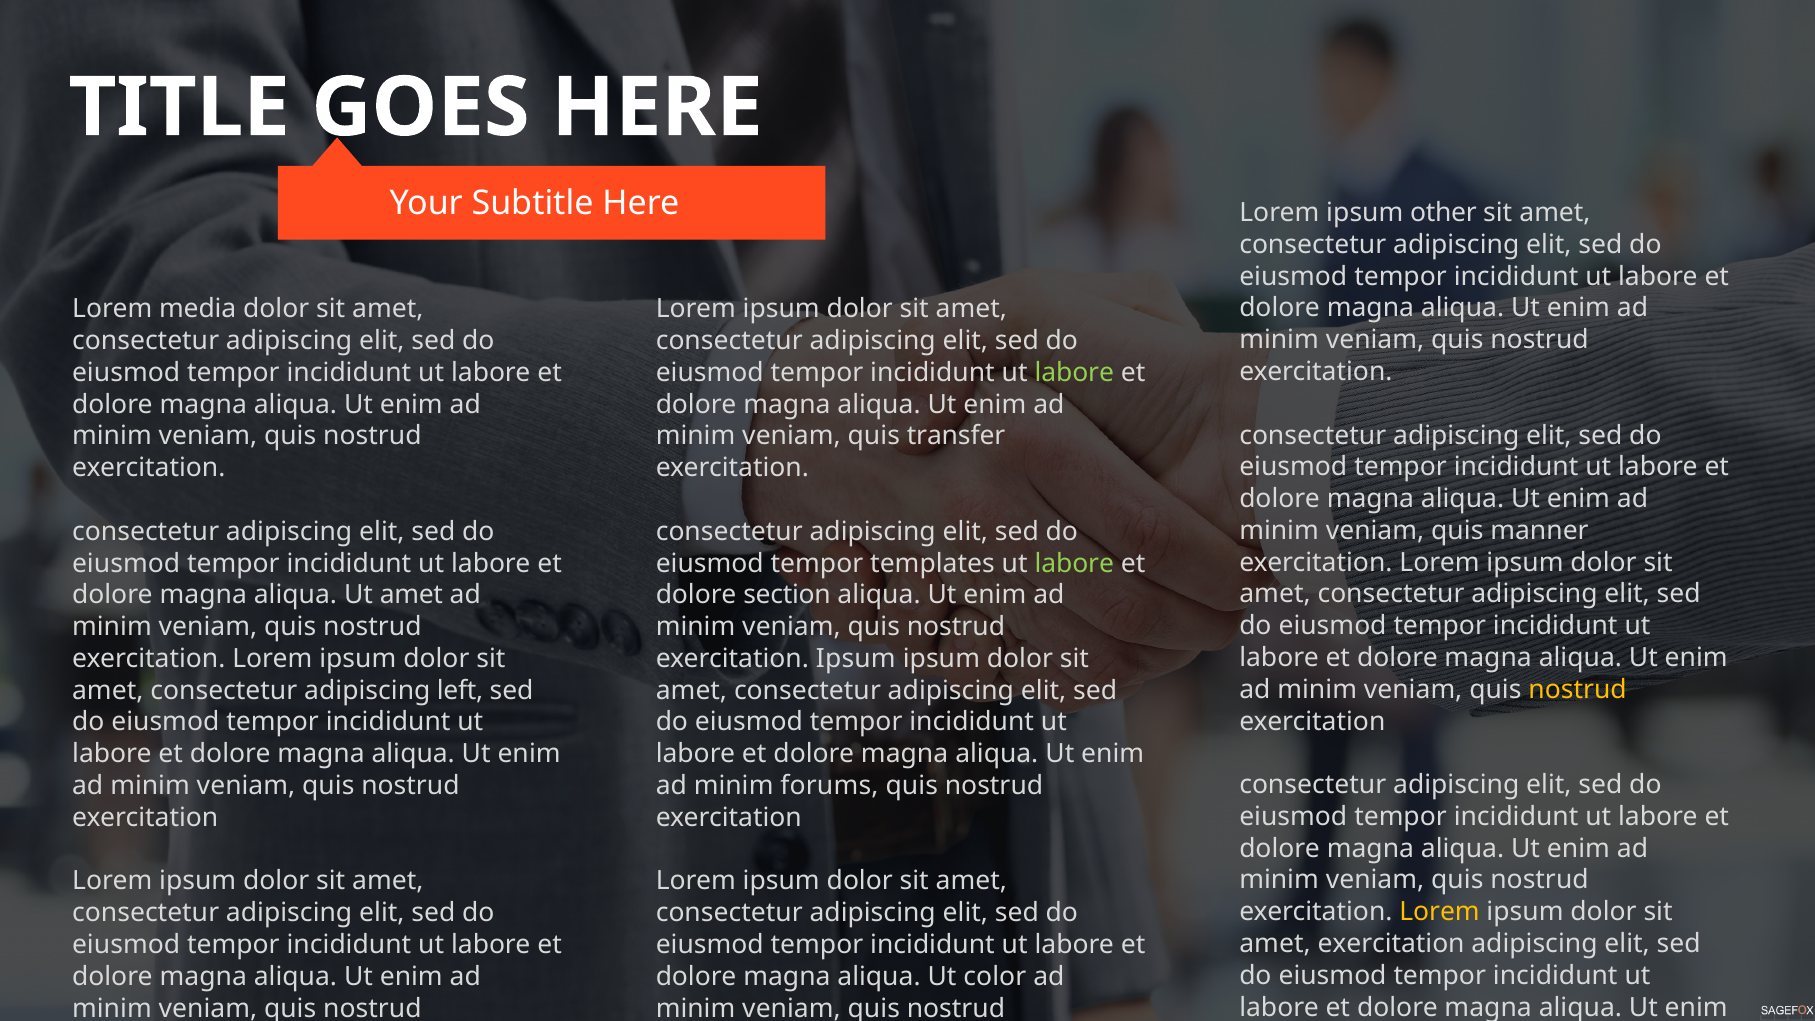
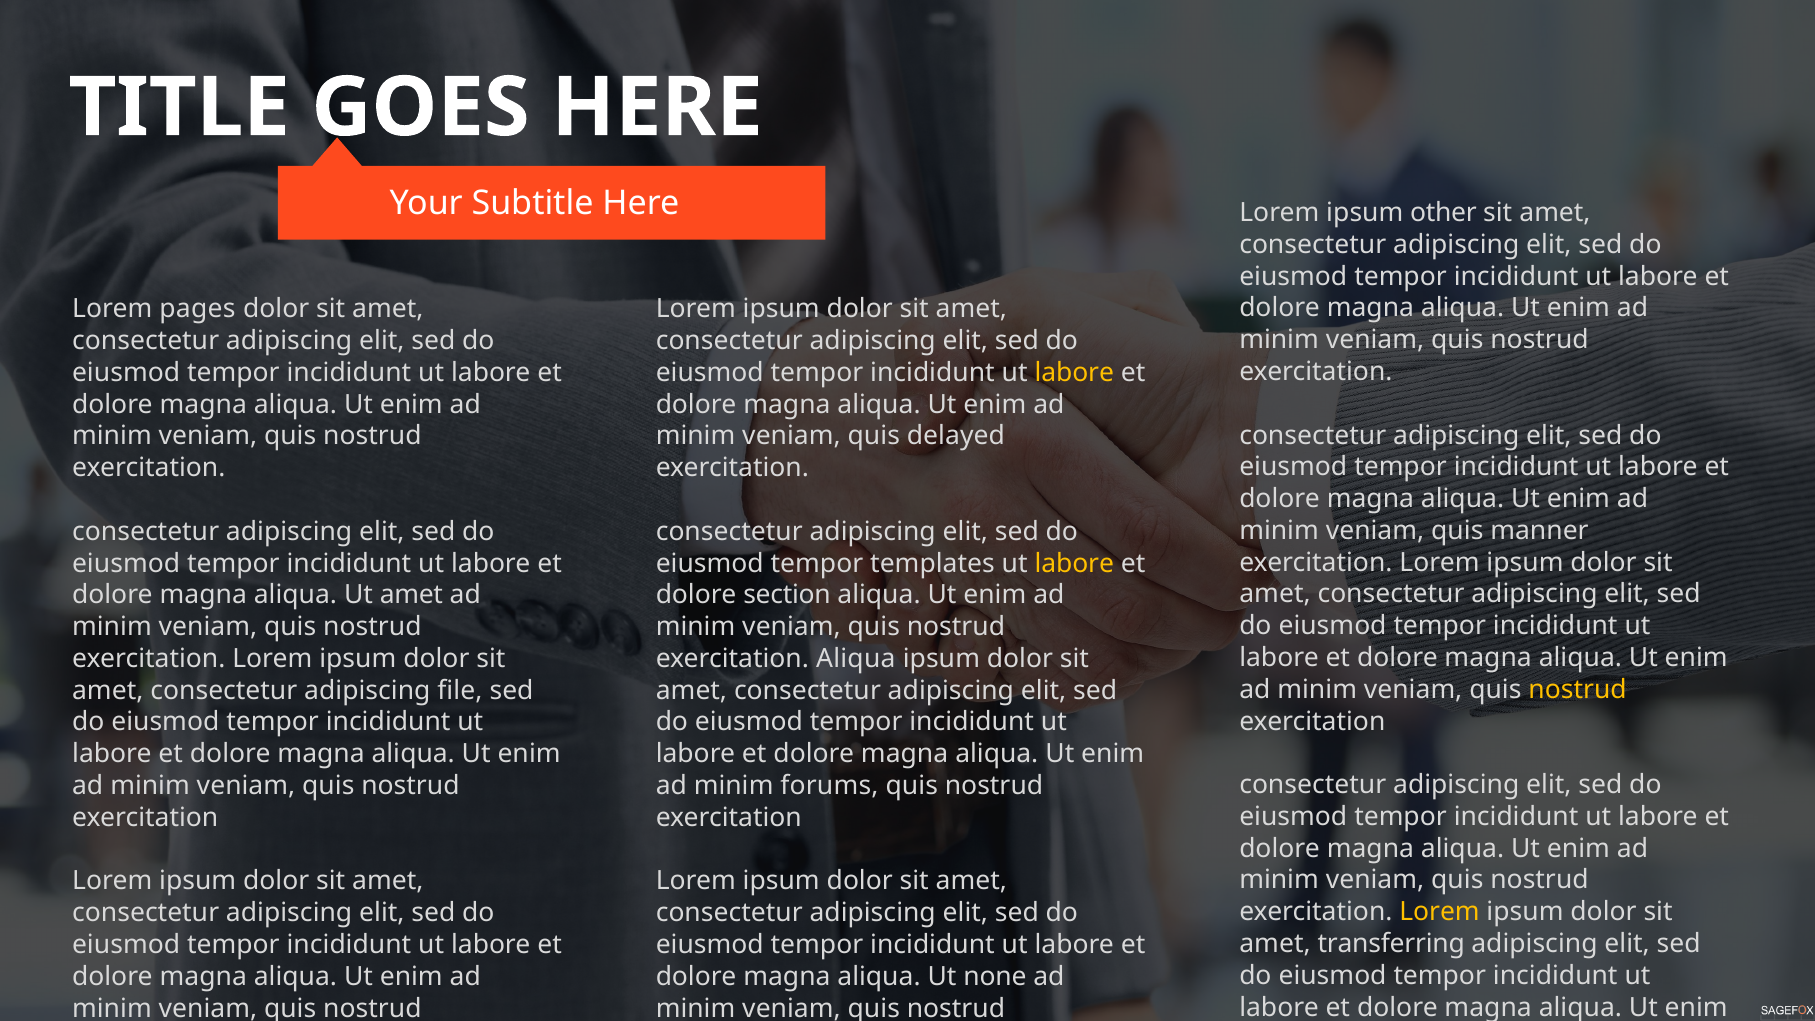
media: media -> pages
labore at (1074, 373) colour: light green -> yellow
transfer: transfer -> delayed
labore at (1074, 563) colour: light green -> yellow
exercitation Ipsum: Ipsum -> Aliqua
left: left -> file
amet exercitation: exercitation -> transferring
color: color -> none
